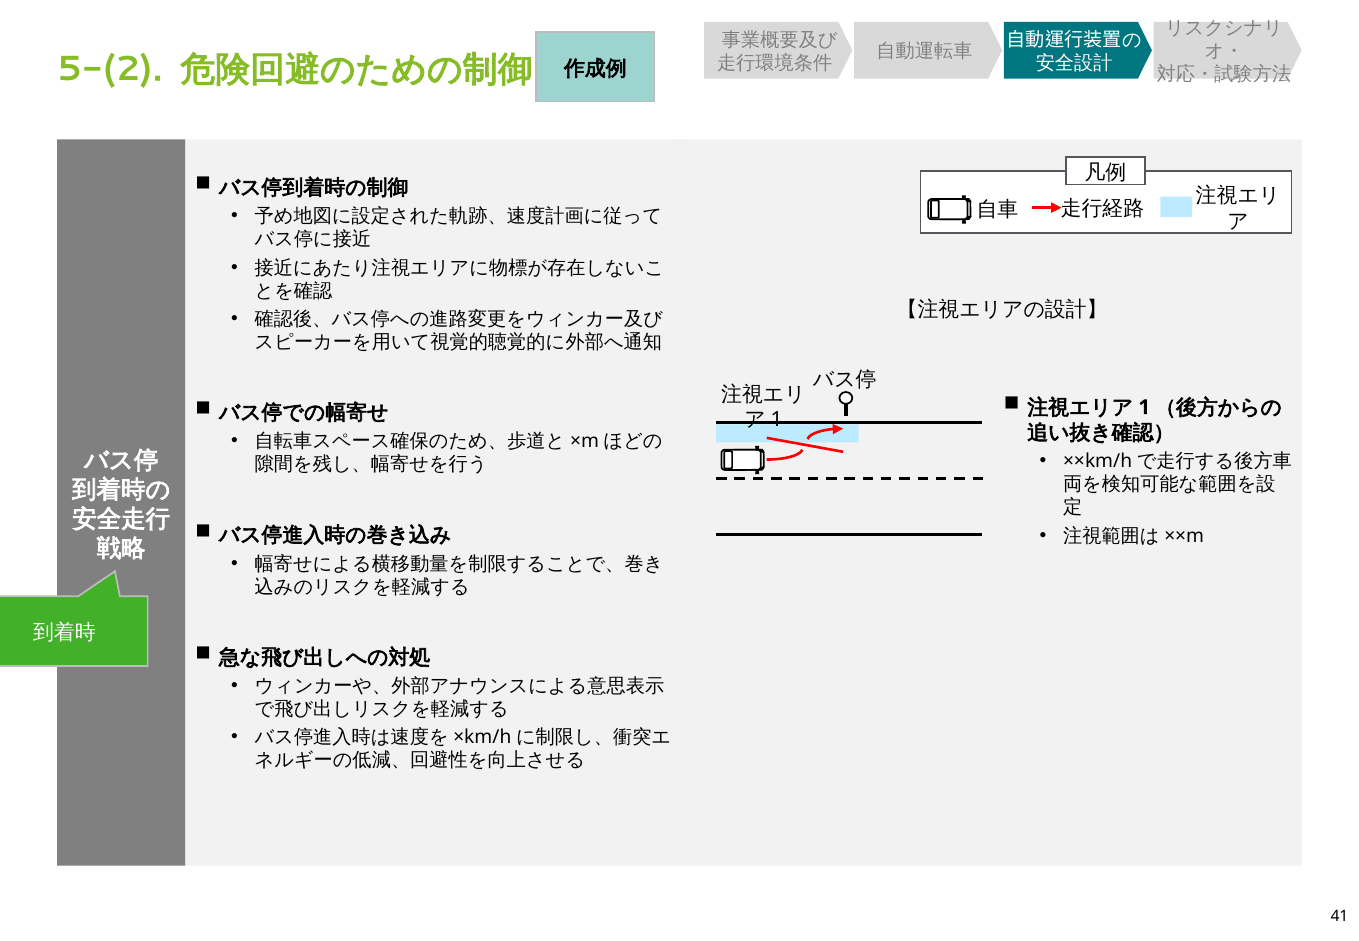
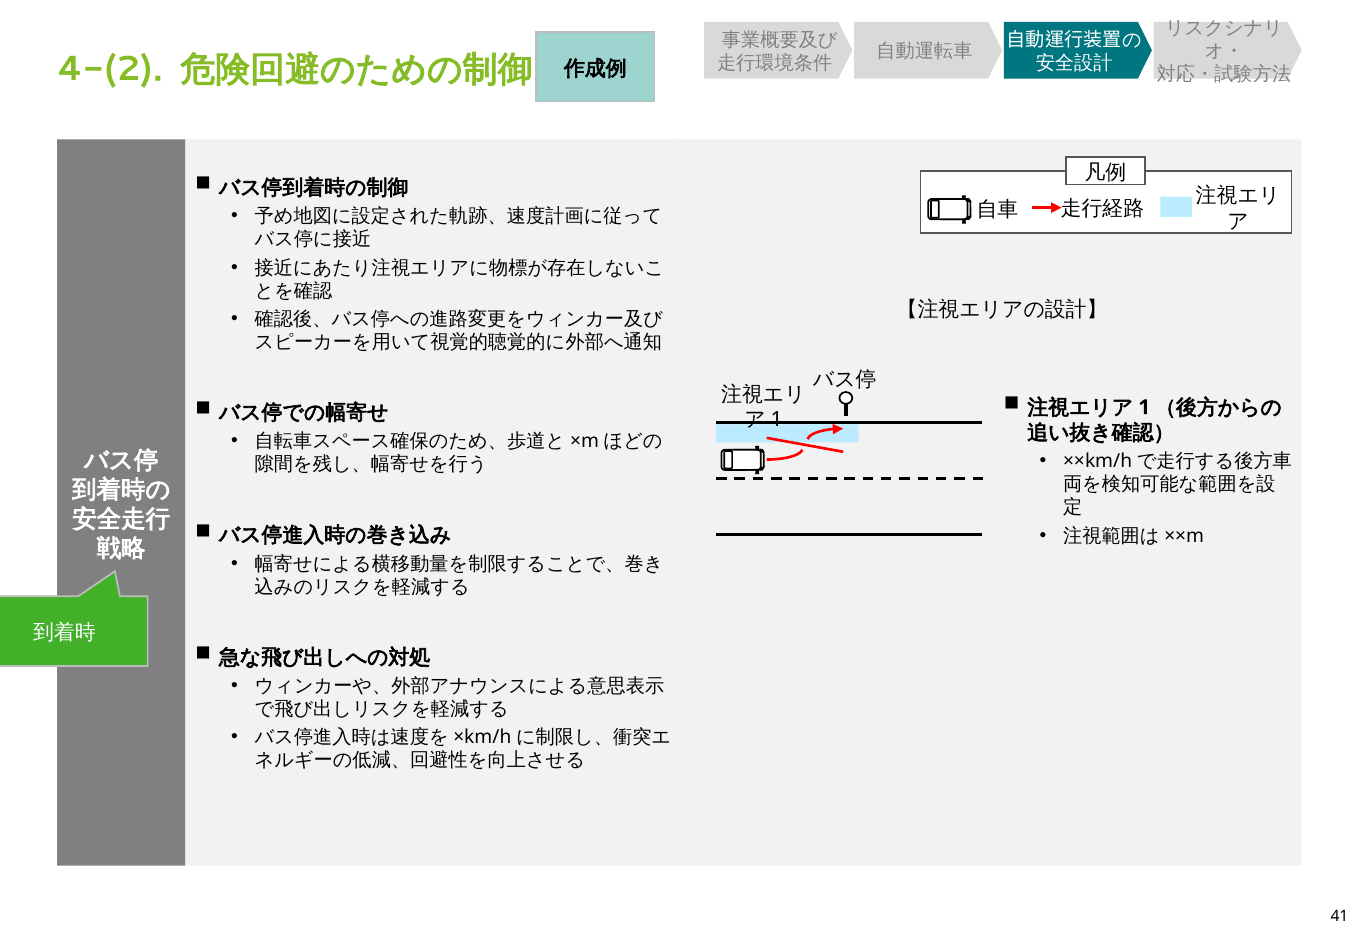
5-(2: 5-(2 -> 4-(2
